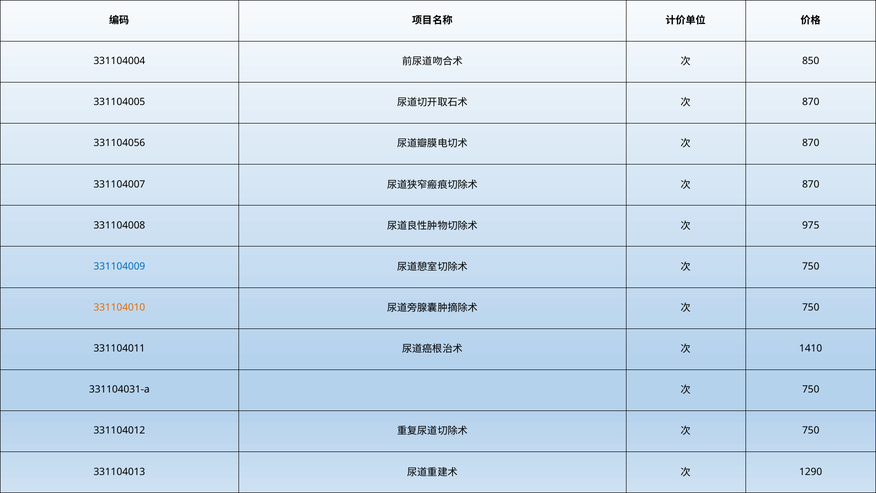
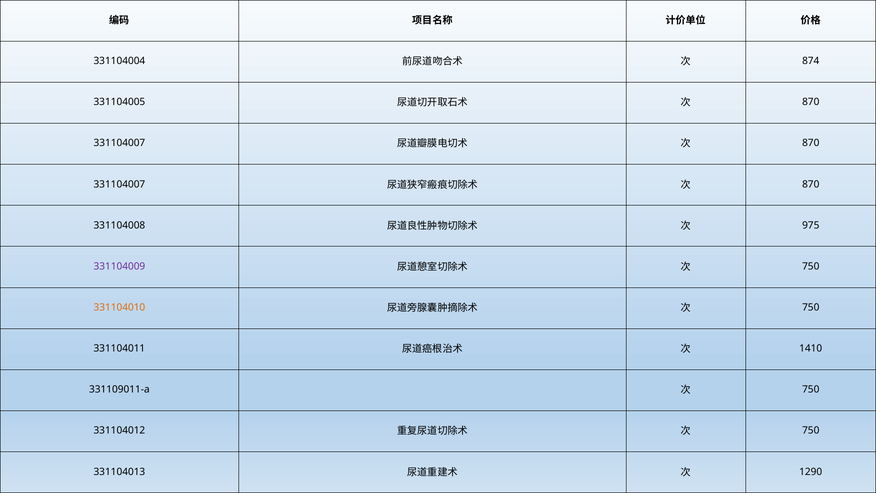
850: 850 -> 874
331104056 at (119, 143): 331104056 -> 331104007
331104009 colour: blue -> purple
331104031-a: 331104031-a -> 331109011-a
